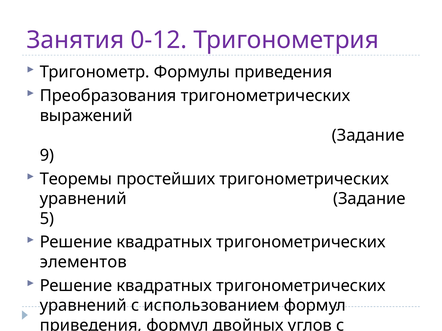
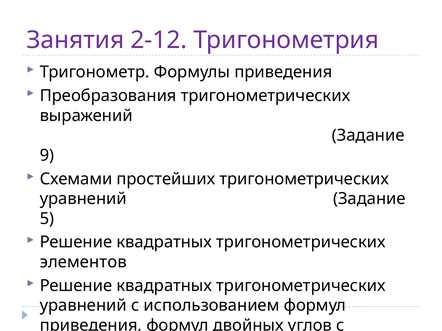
0-12: 0-12 -> 2-12
Теоремы: Теоремы -> Схемами
